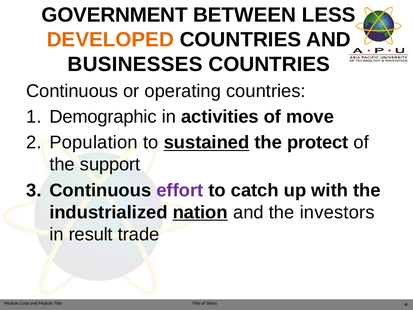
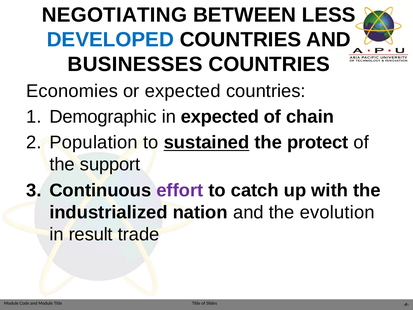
GOVERNMENT: GOVERNMENT -> NEGOTIATING
DEVELOPED colour: orange -> blue
Continuous at (72, 91): Continuous -> Economies
or operating: operating -> expected
in activities: activities -> expected
move: move -> chain
nation underline: present -> none
investors: investors -> evolution
